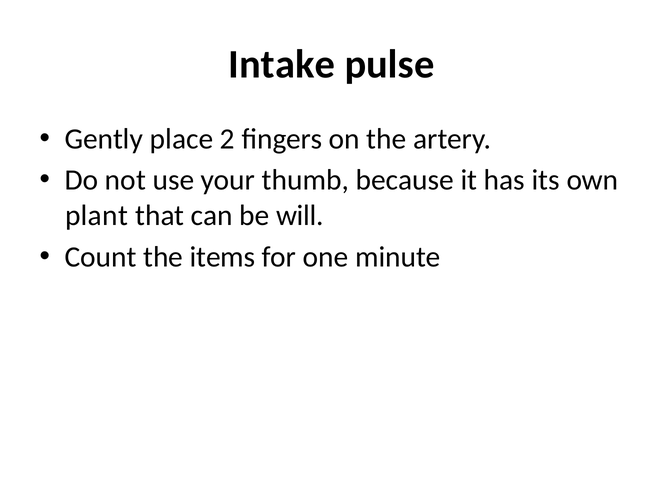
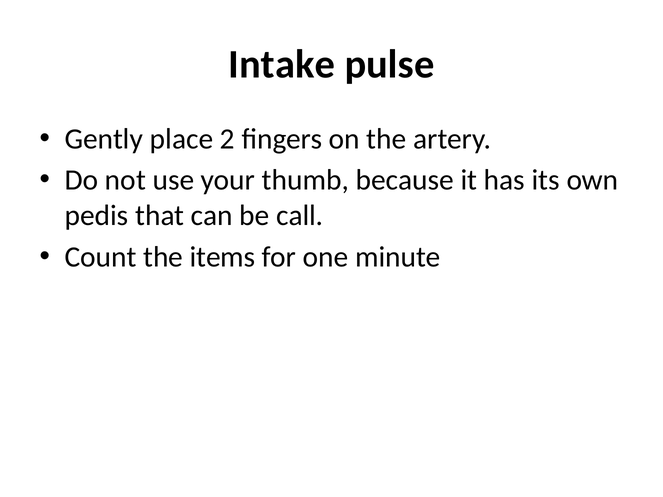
plant: plant -> pedis
will: will -> call
